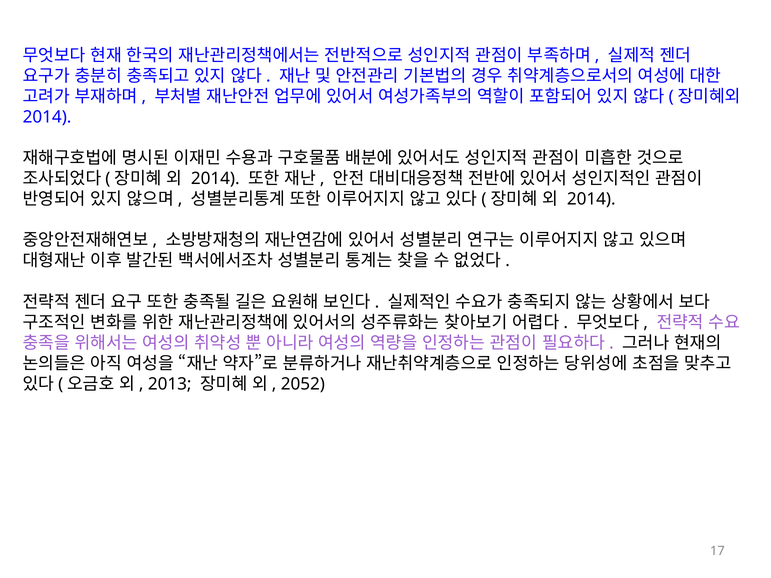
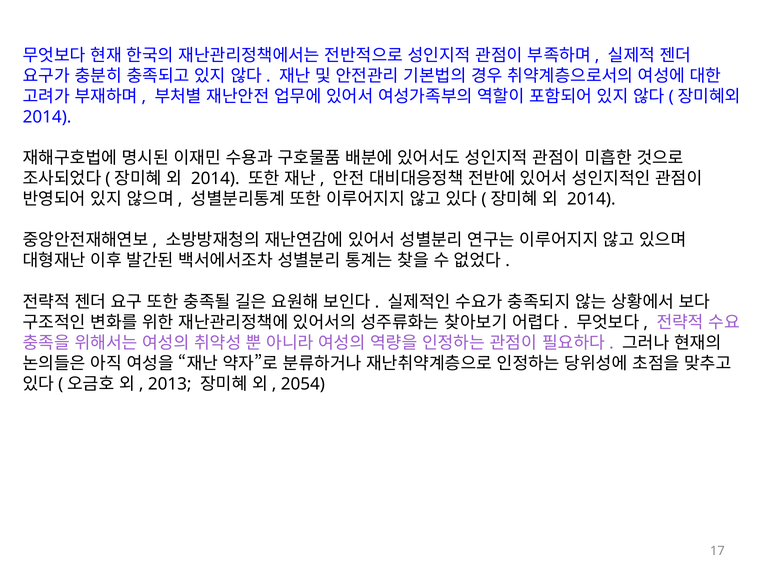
2052: 2052 -> 2054
